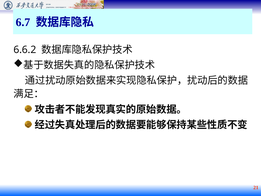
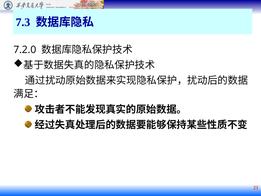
6.7: 6.7 -> 7.3
6.6.2: 6.6.2 -> 7.2.0
